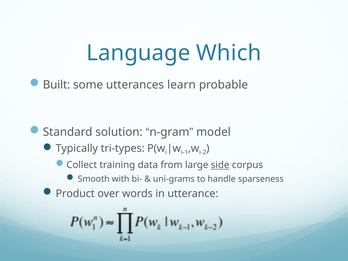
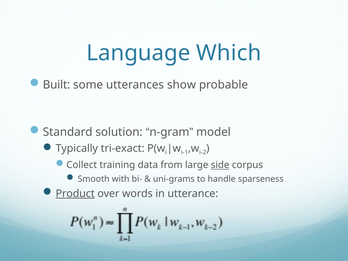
learn: learn -> show
tri-types: tri-types -> tri-exact
Product underline: none -> present
